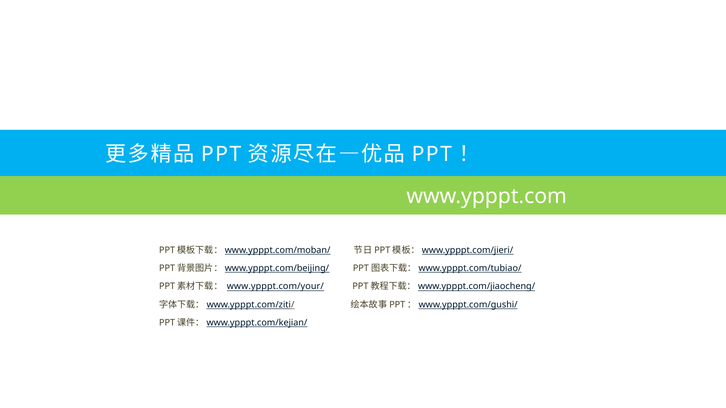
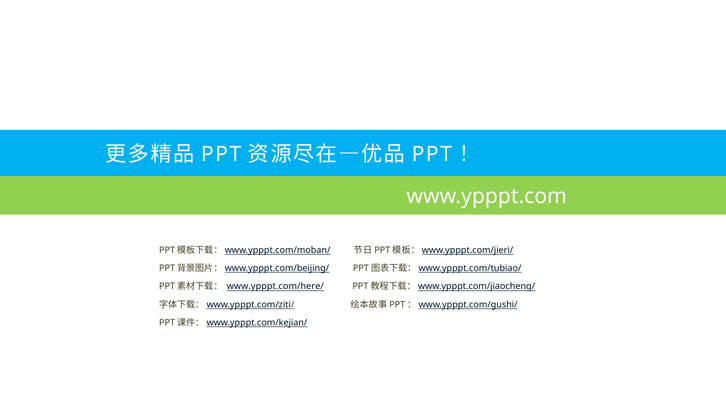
www.ypppt.com/your/: www.ypppt.com/your/ -> www.ypppt.com/here/
